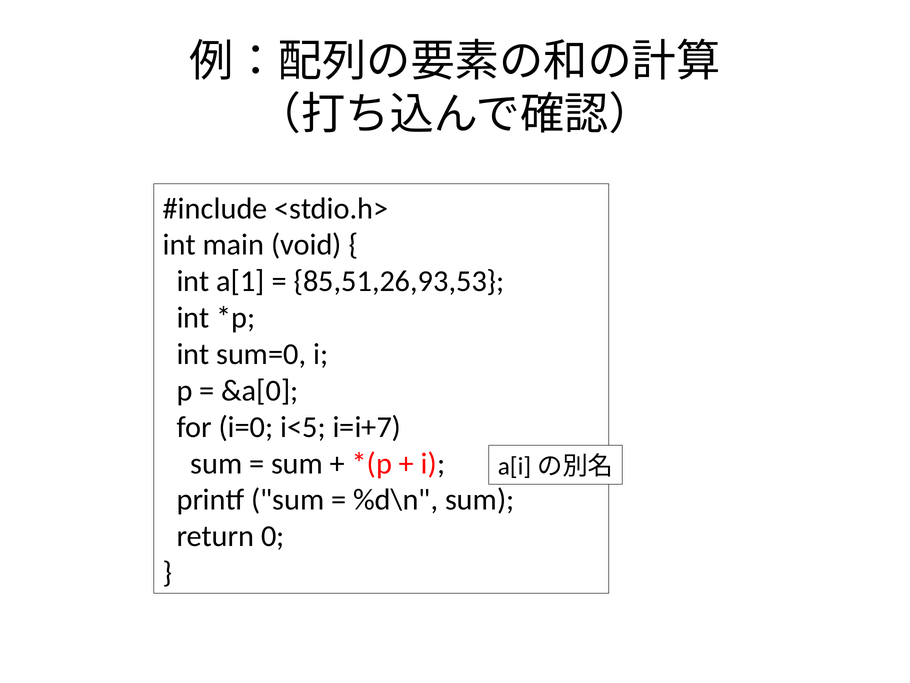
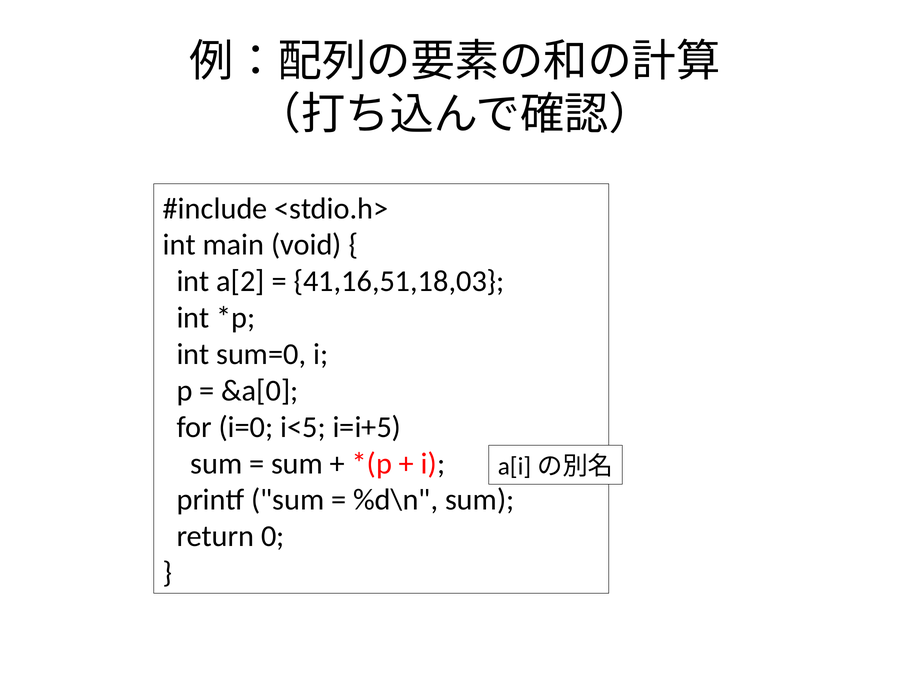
a[1: a[1 -> a[2
85,51,26,93,53: 85,51,26,93,53 -> 41,16,51,18,03
i=i+7: i=i+7 -> i=i+5
